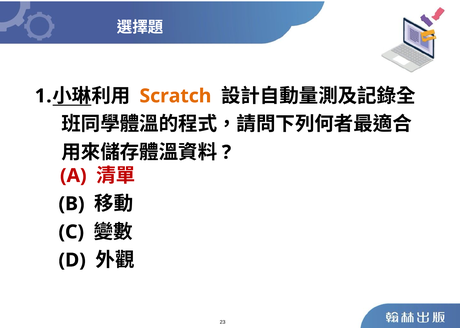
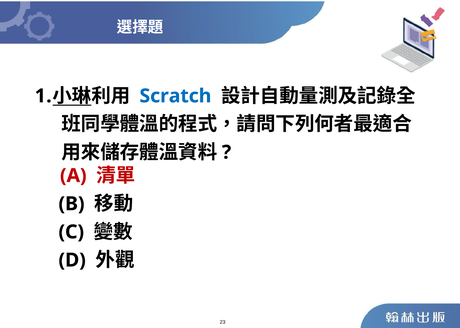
Scratch colour: orange -> blue
